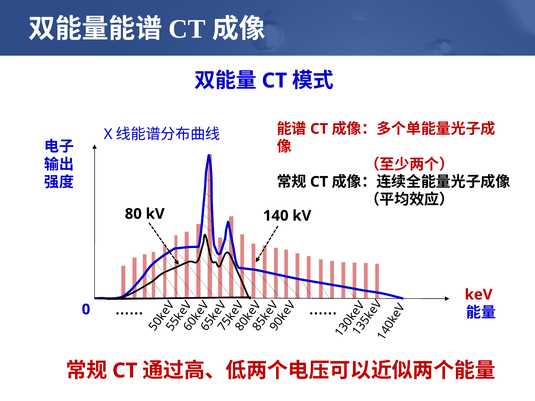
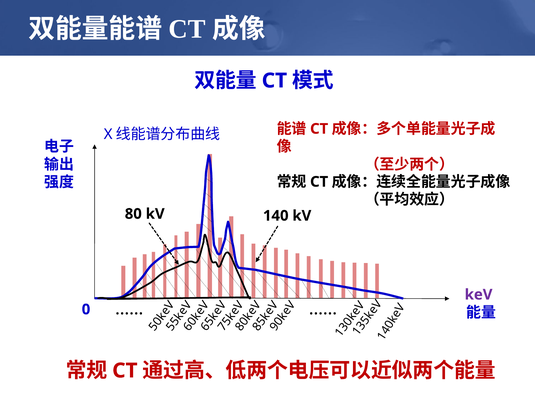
keV colour: red -> purple
